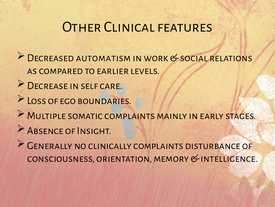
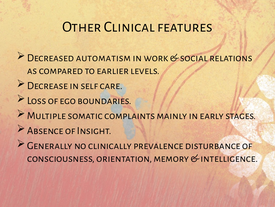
clinically complaints: complaints -> prevalence
